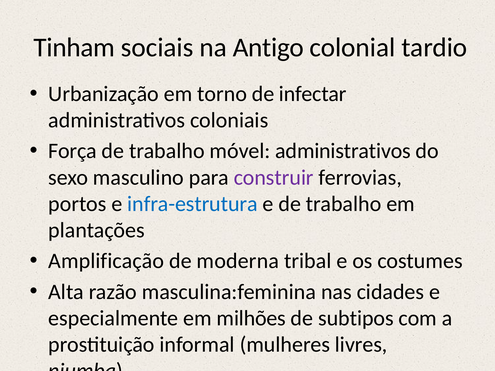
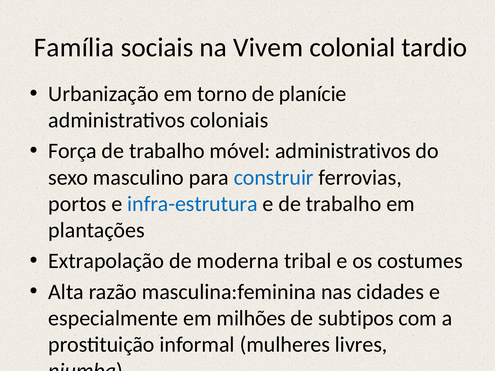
Tinham: Tinham -> Família
Antigo: Antigo -> Vivem
infectar: infectar -> planície
construir colour: purple -> blue
Amplificação: Amplificação -> Extrapolação
